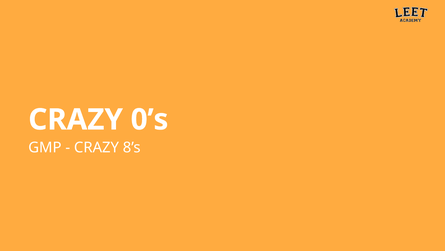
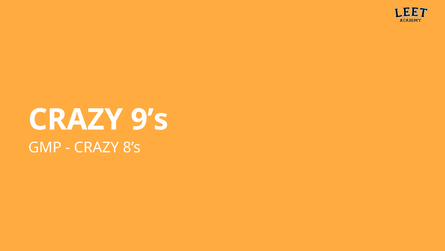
0’s: 0’s -> 9’s
